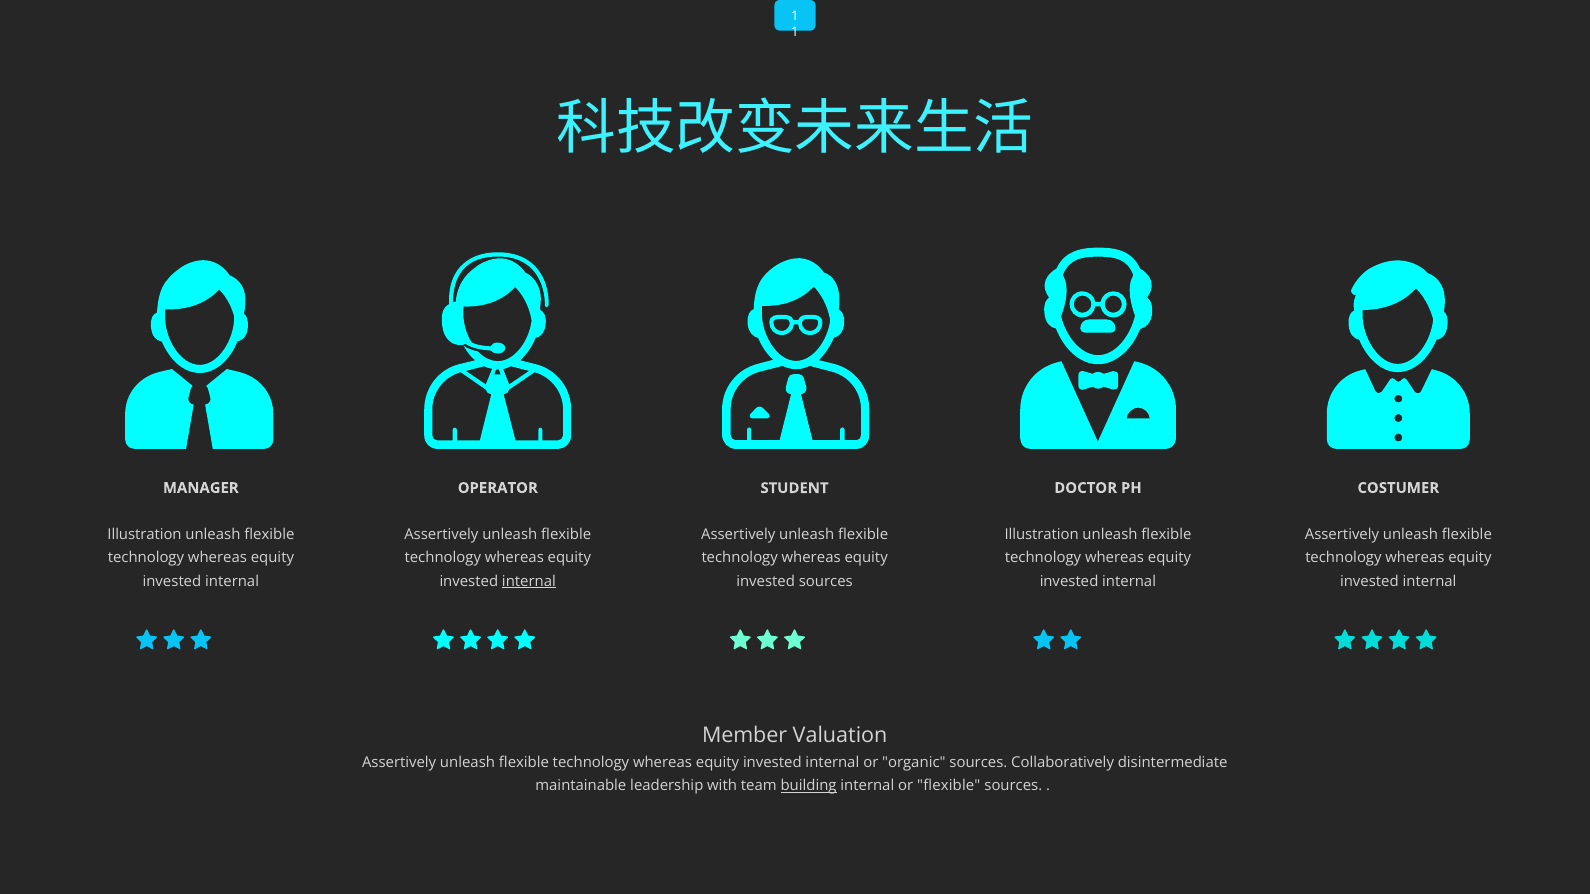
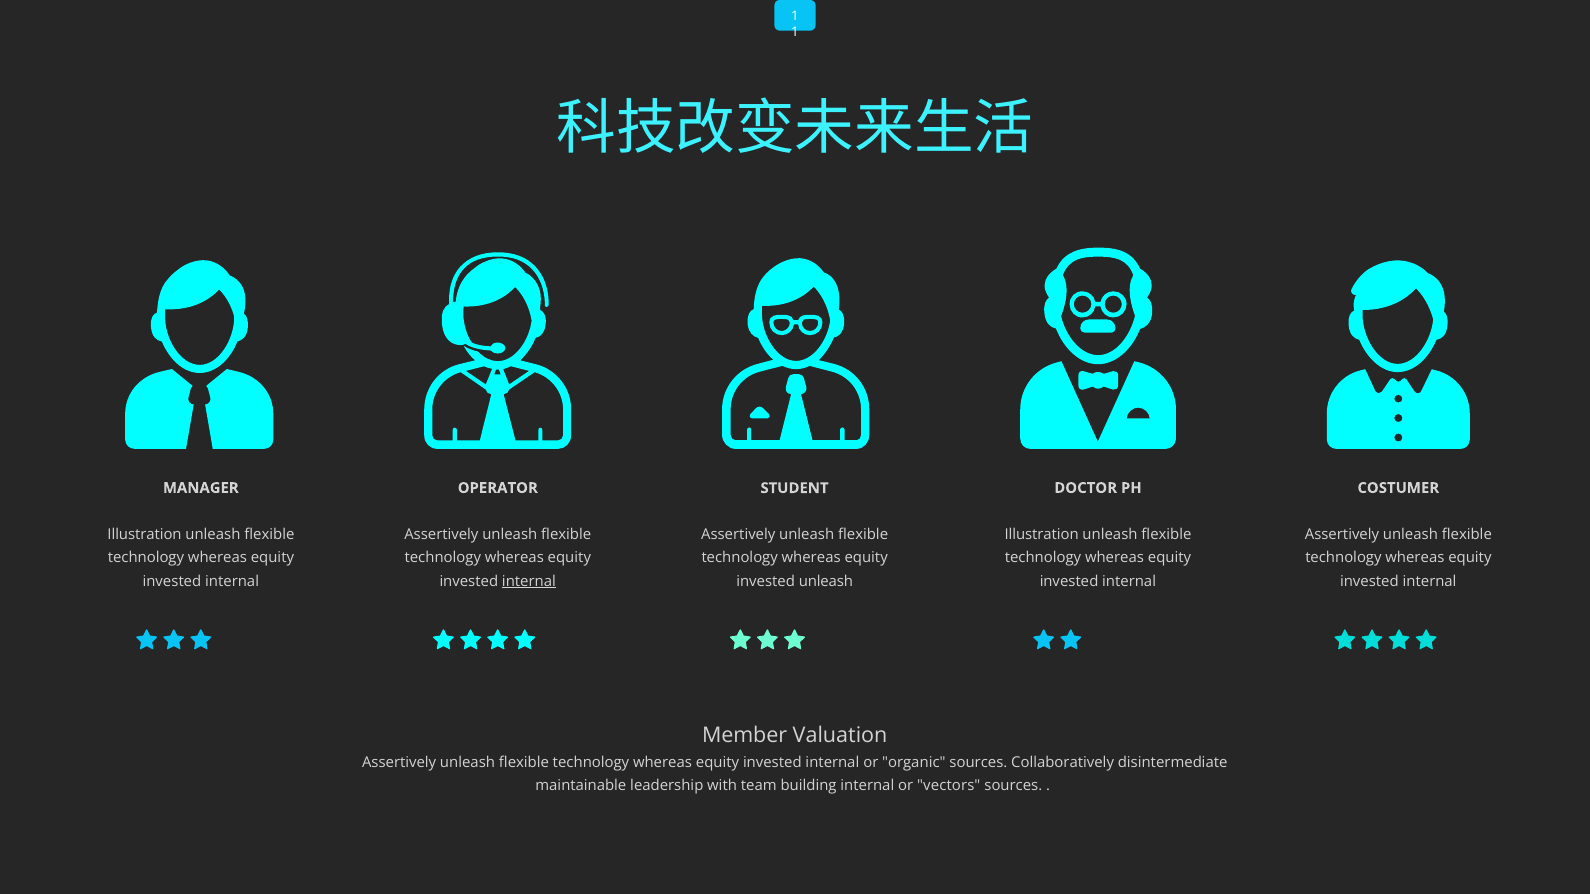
invested sources: sources -> unleash
building underline: present -> none
or flexible: flexible -> vectors
